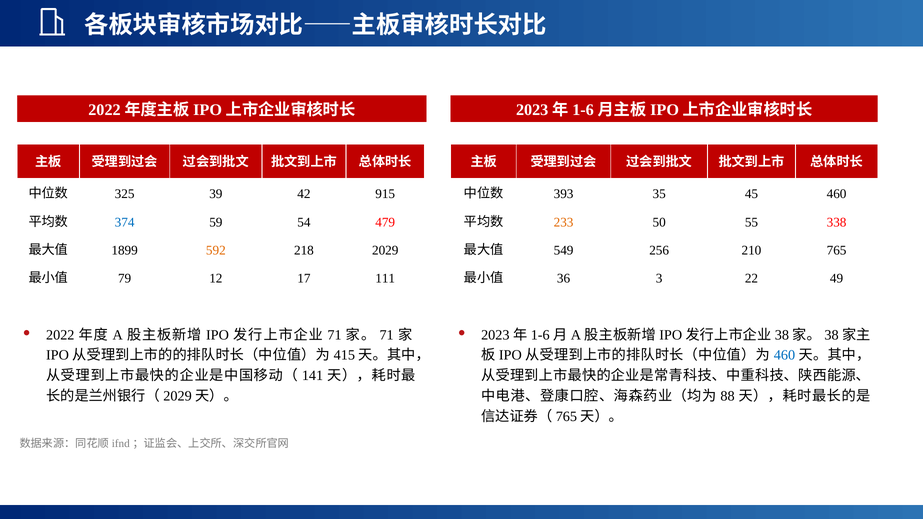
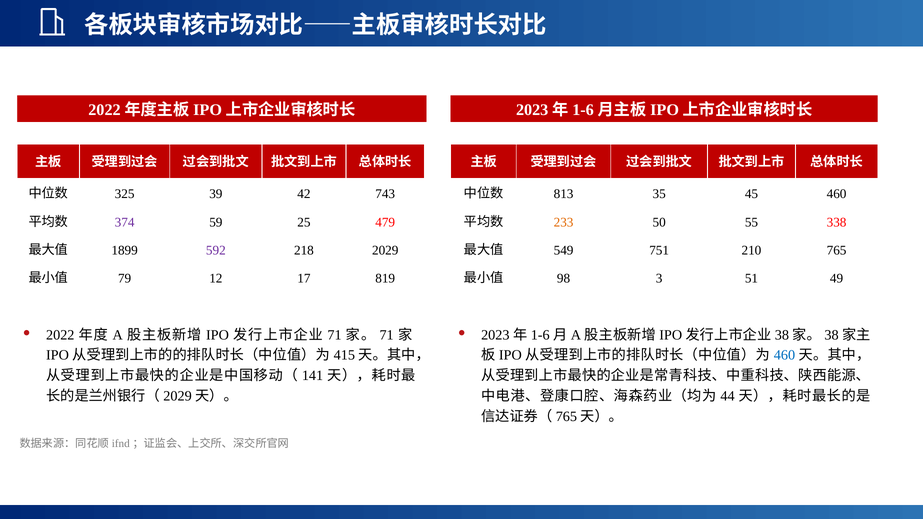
915: 915 -> 743
393: 393 -> 813
374 colour: blue -> purple
54: 54 -> 25
592 colour: orange -> purple
256: 256 -> 751
111: 111 -> 819
36: 36 -> 98
22: 22 -> 51
88: 88 -> 44
